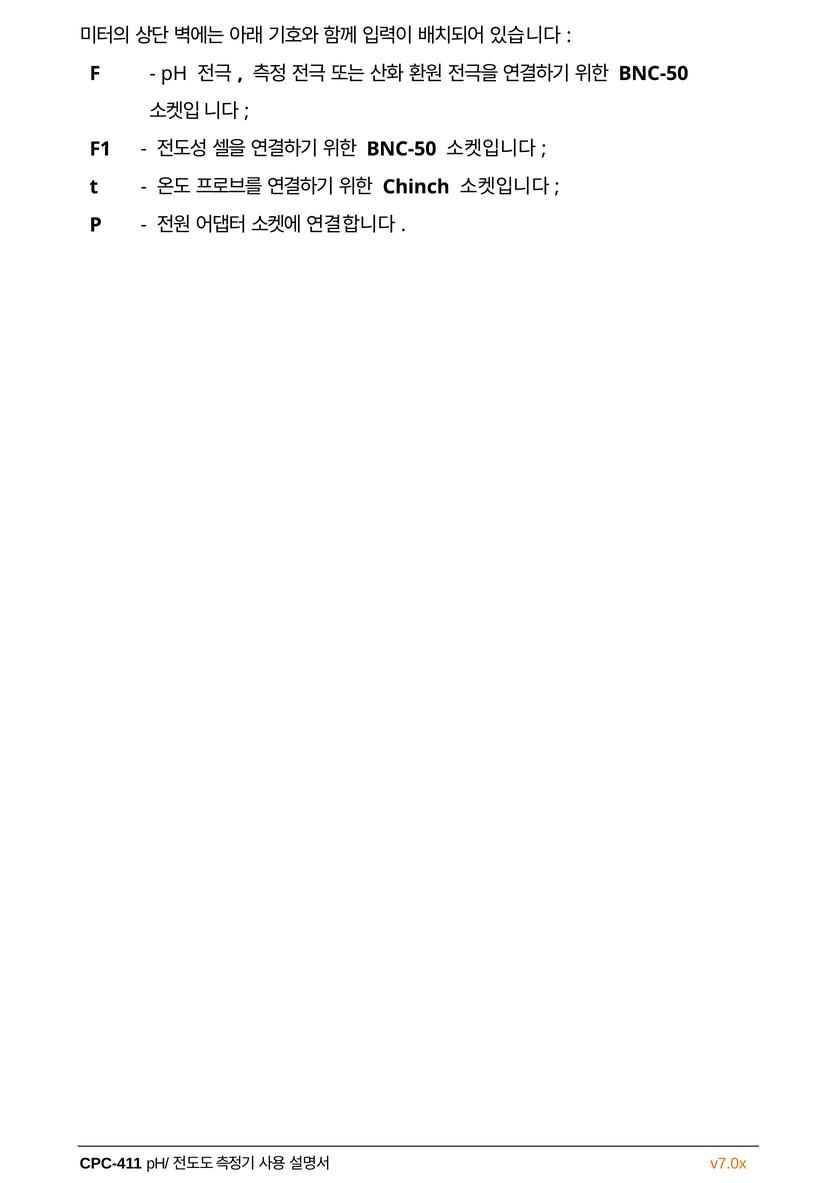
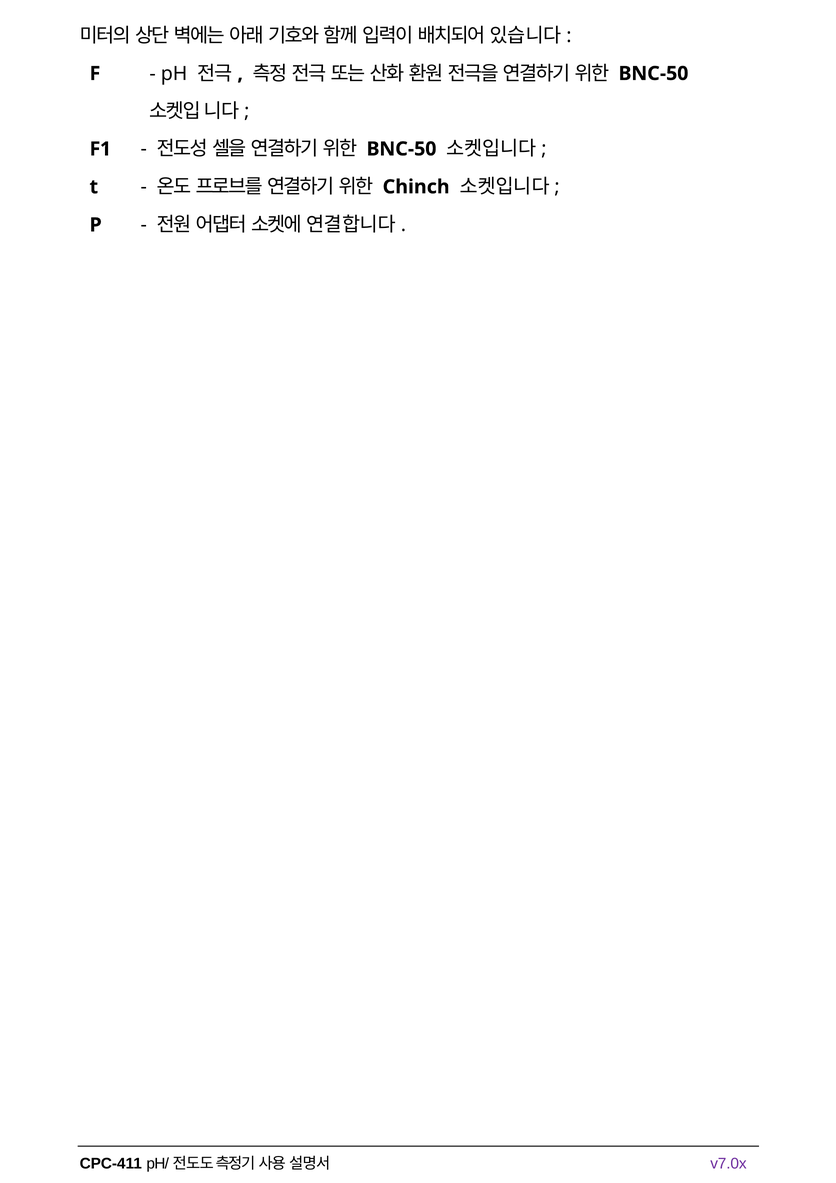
v7.0x colour: orange -> purple
